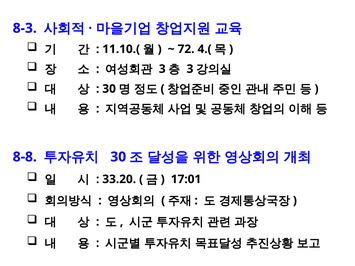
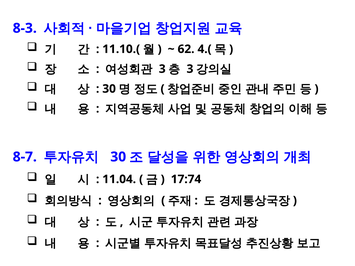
72: 72 -> 62
8-8: 8-8 -> 8-7
33.20: 33.20 -> 11.04
17:01: 17:01 -> 17:74
